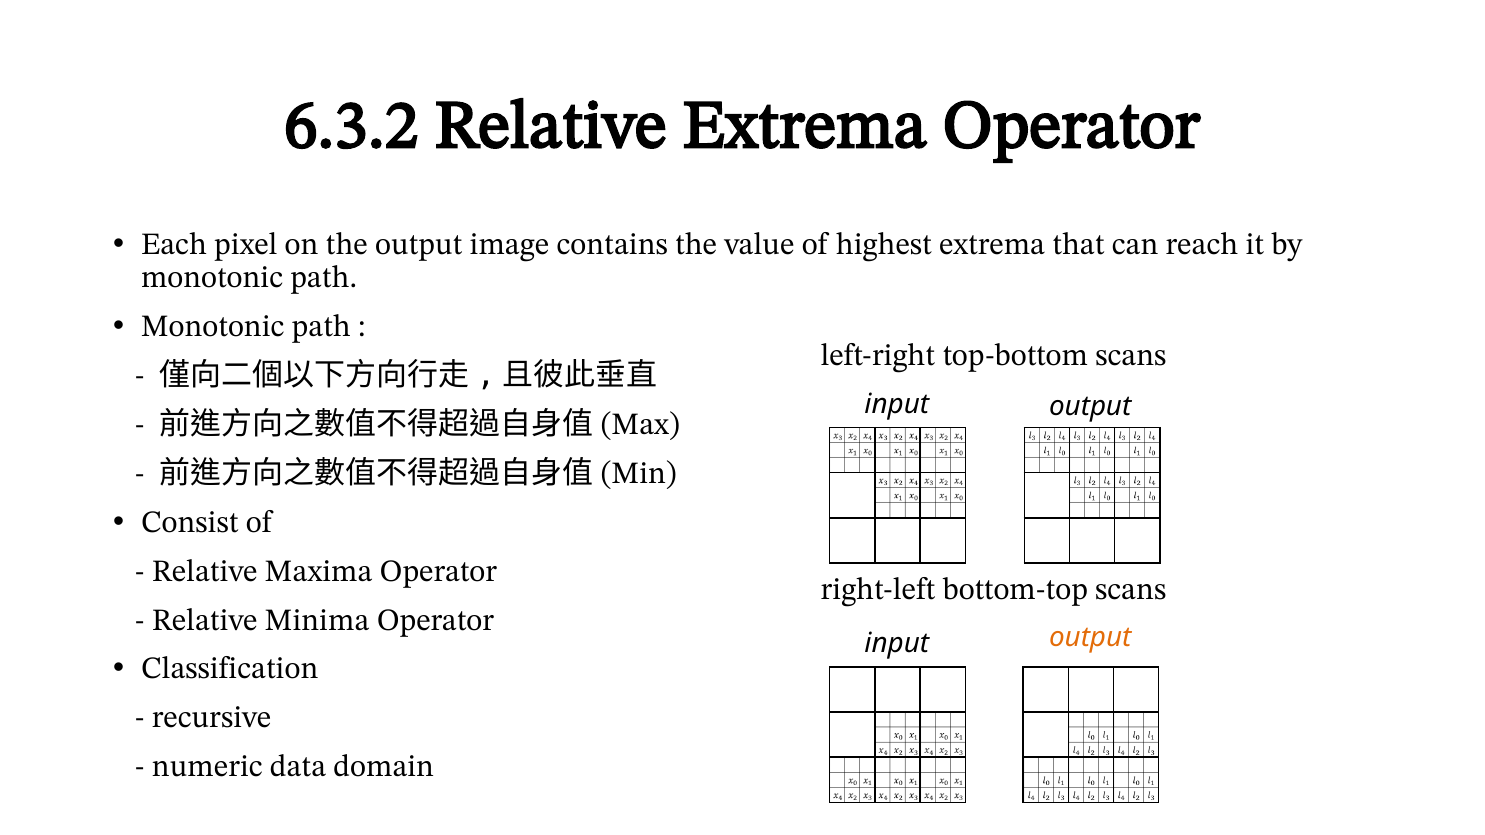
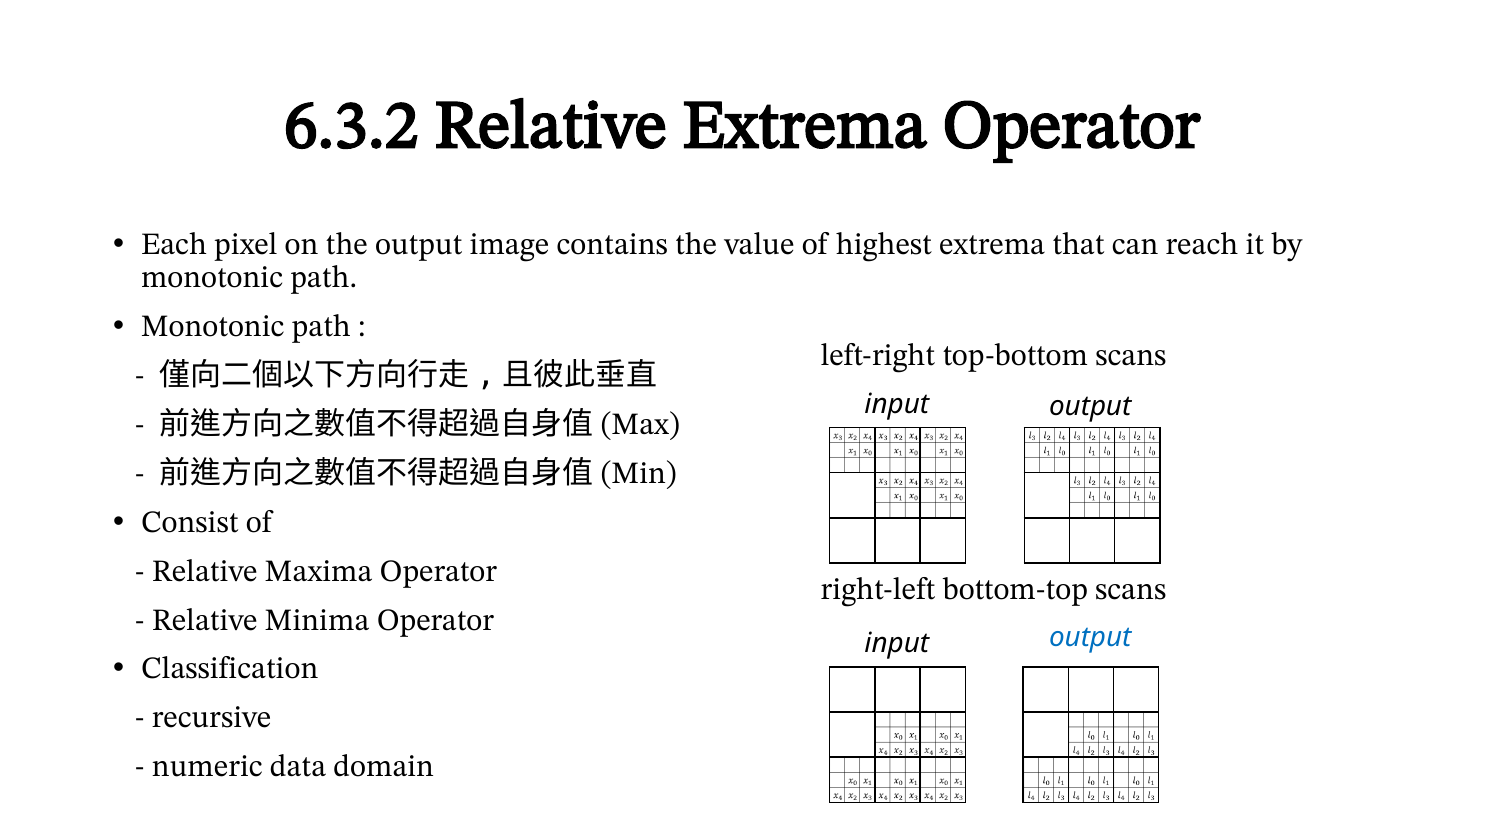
output at (1090, 638) colour: orange -> blue
